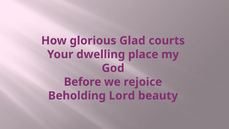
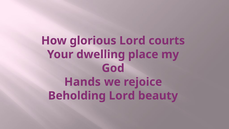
glorious Glad: Glad -> Lord
Before: Before -> Hands
